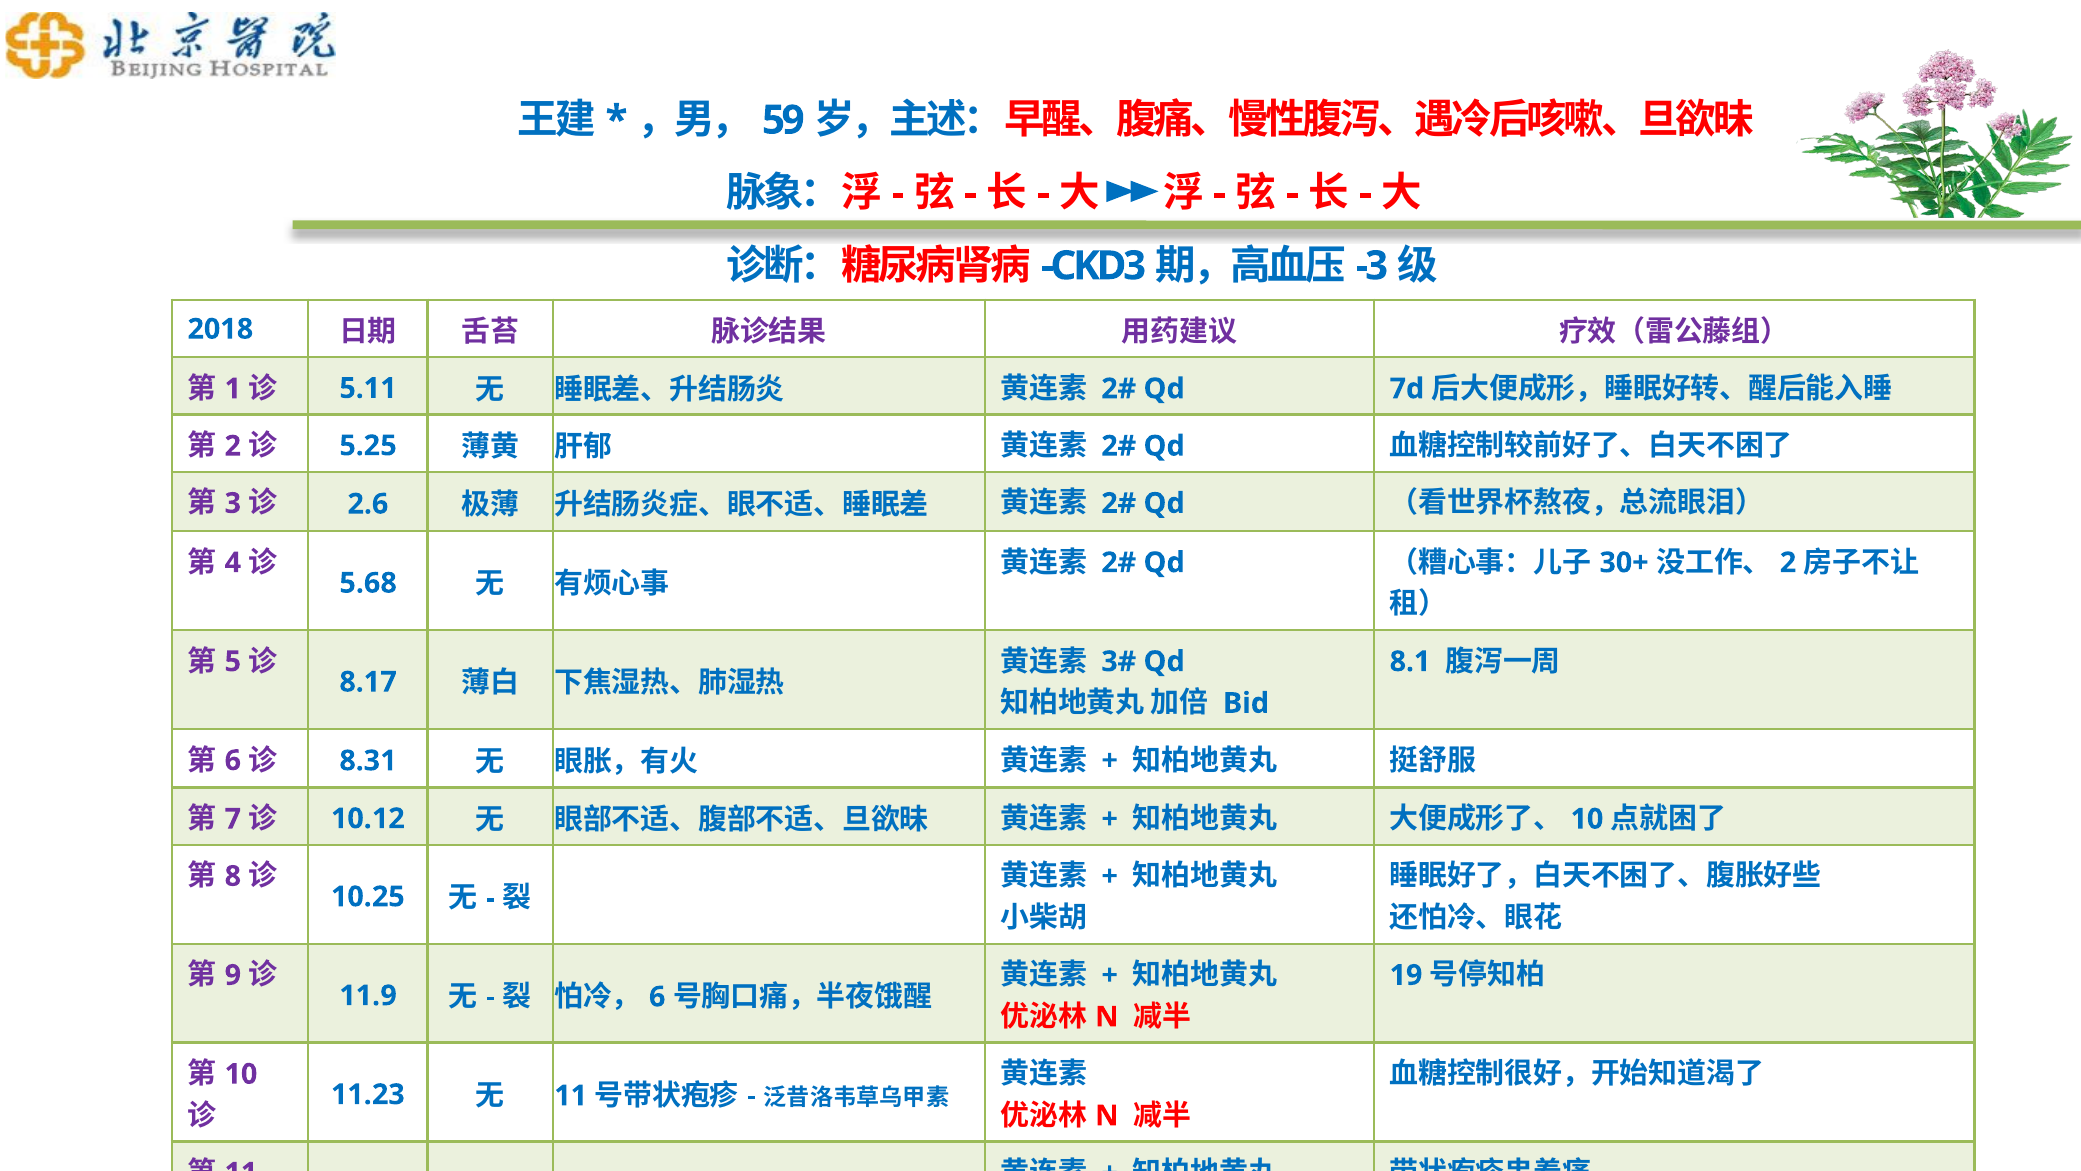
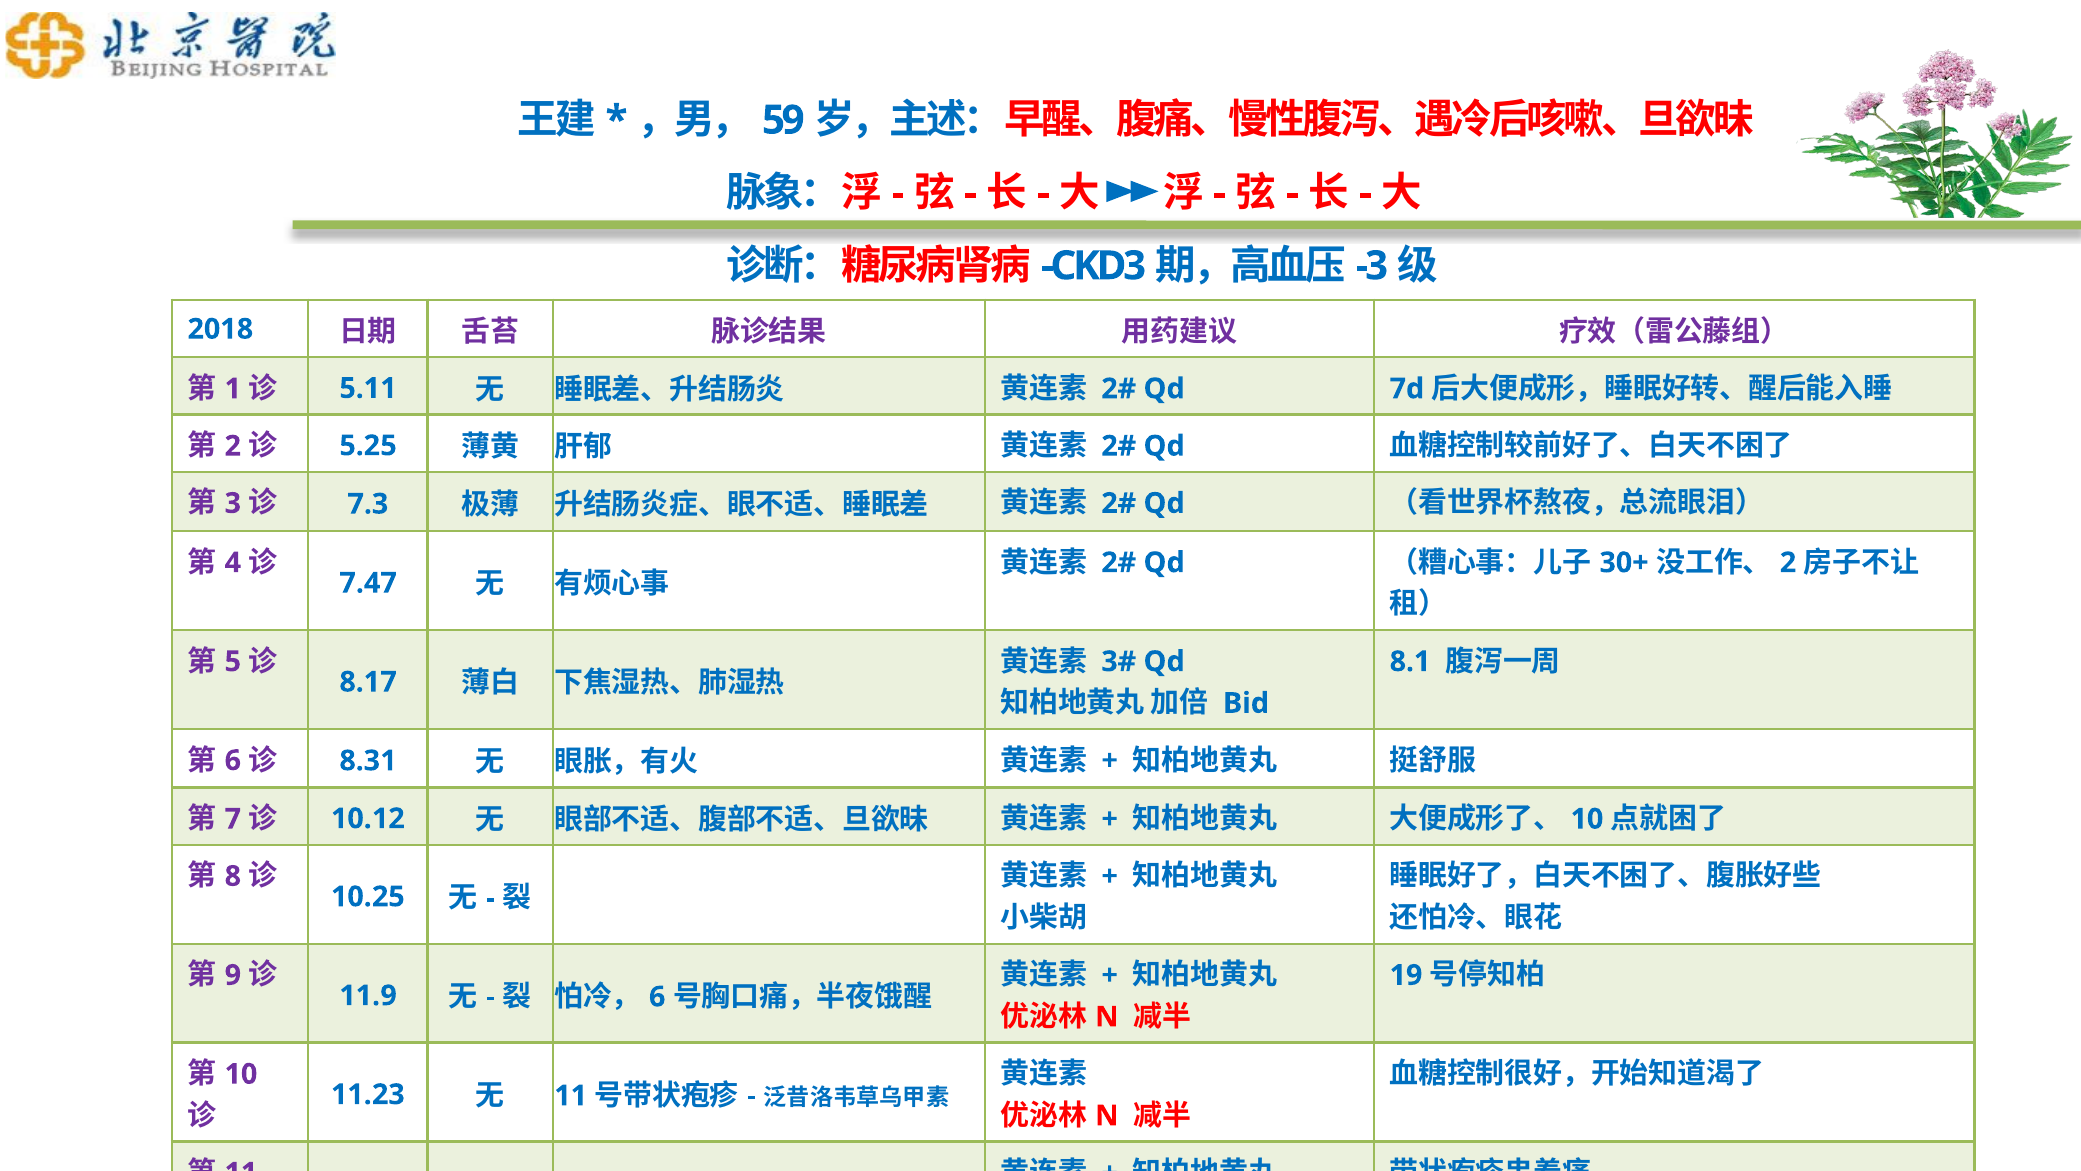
2.6: 2.6 -> 7.3
5.68: 5.68 -> 7.47
